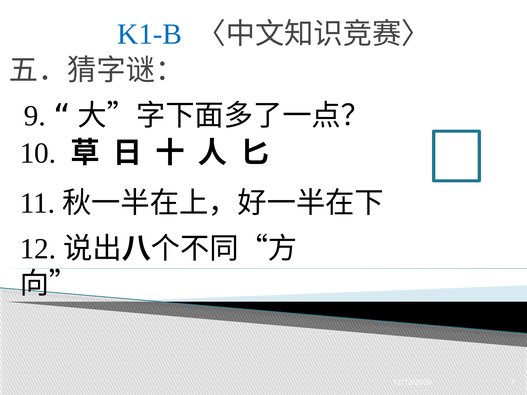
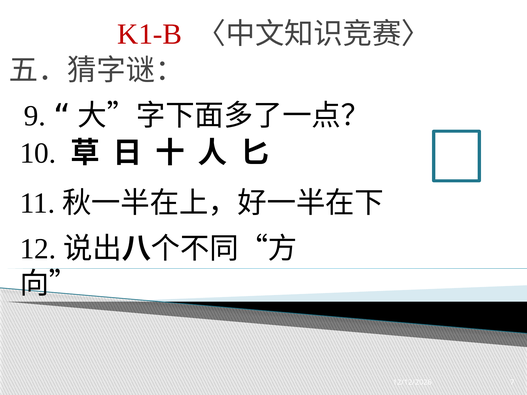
K1-B colour: blue -> red
